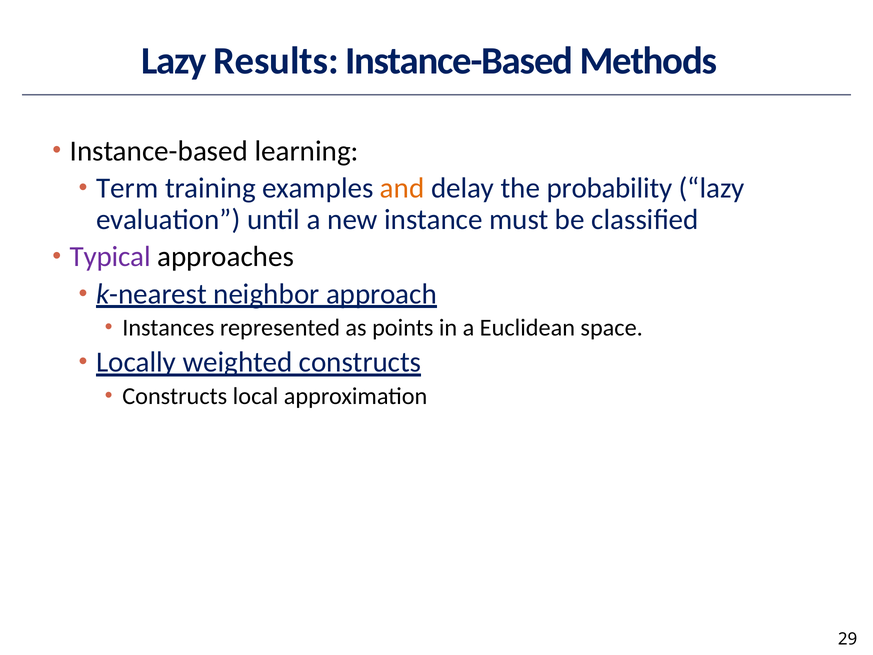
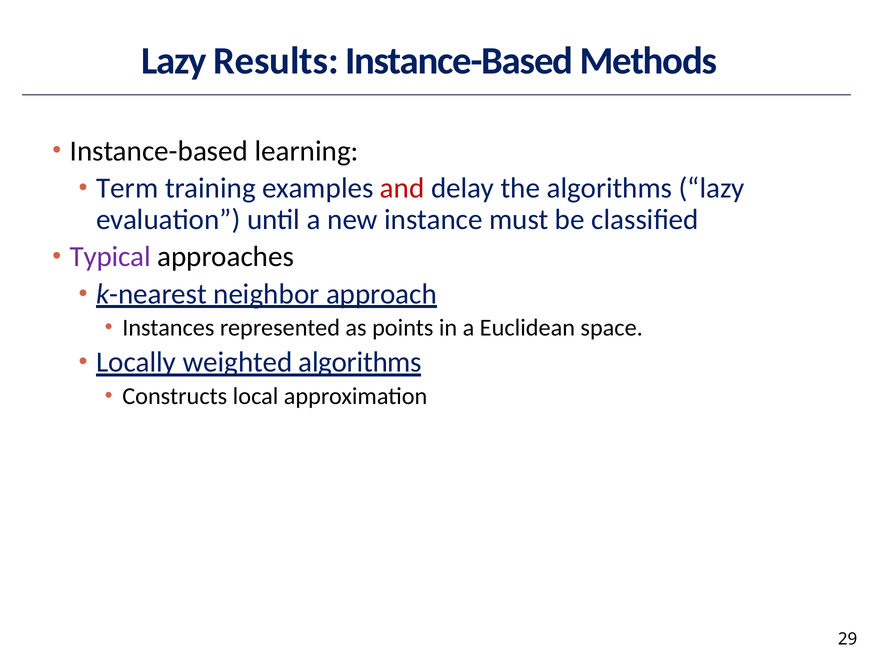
and colour: orange -> red
the probability: probability -> algorithms
weighted constructs: constructs -> algorithms
